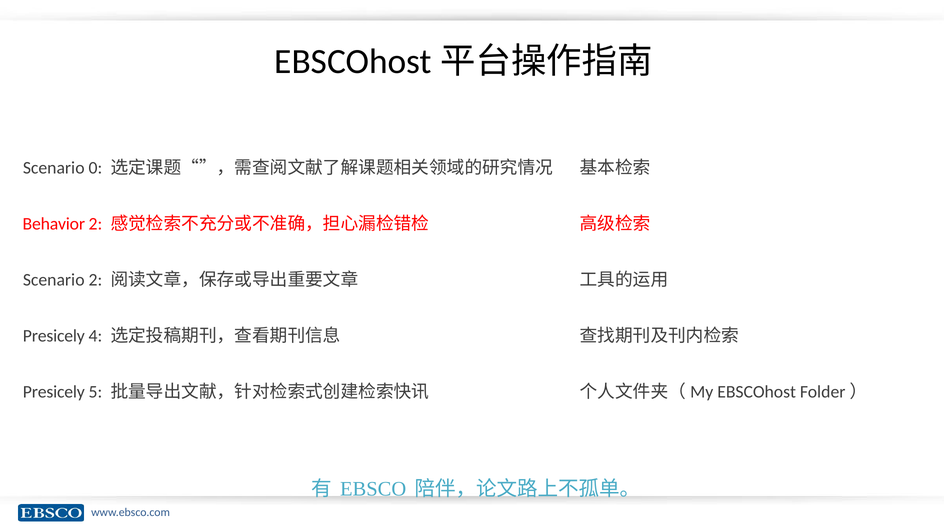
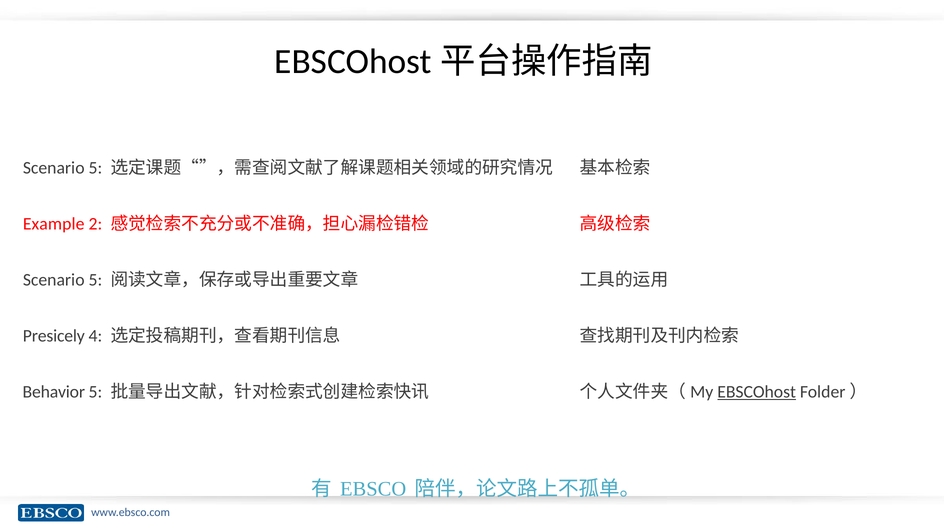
0 at (95, 168): 0 -> 5
Behavior: Behavior -> Example
2 at (95, 280): 2 -> 5
Presicely at (54, 392): Presicely -> Behavior
EBSCOhost underline: none -> present
